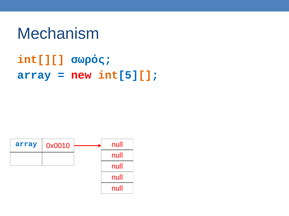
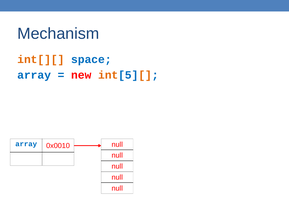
σωρός: σωρός -> space
